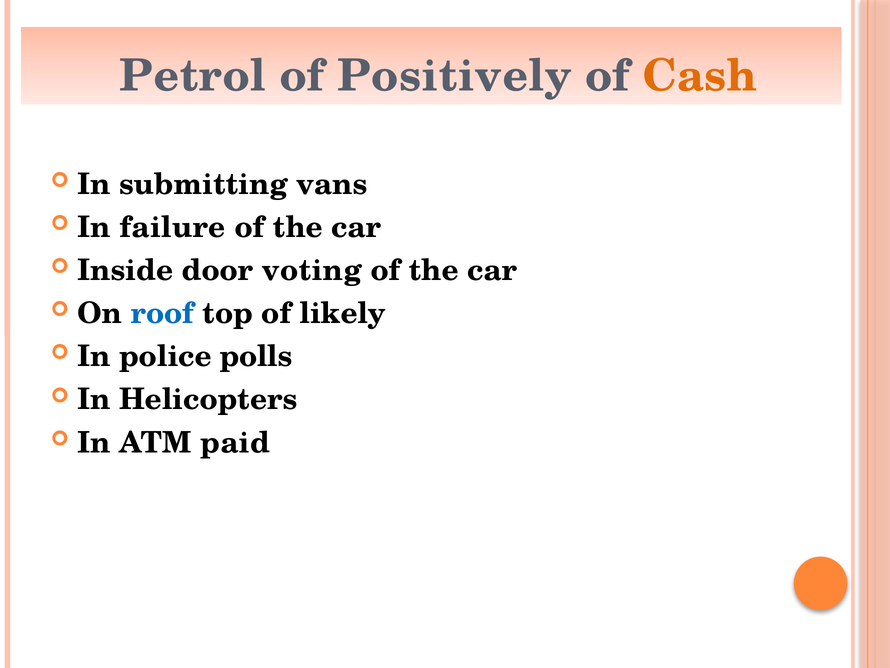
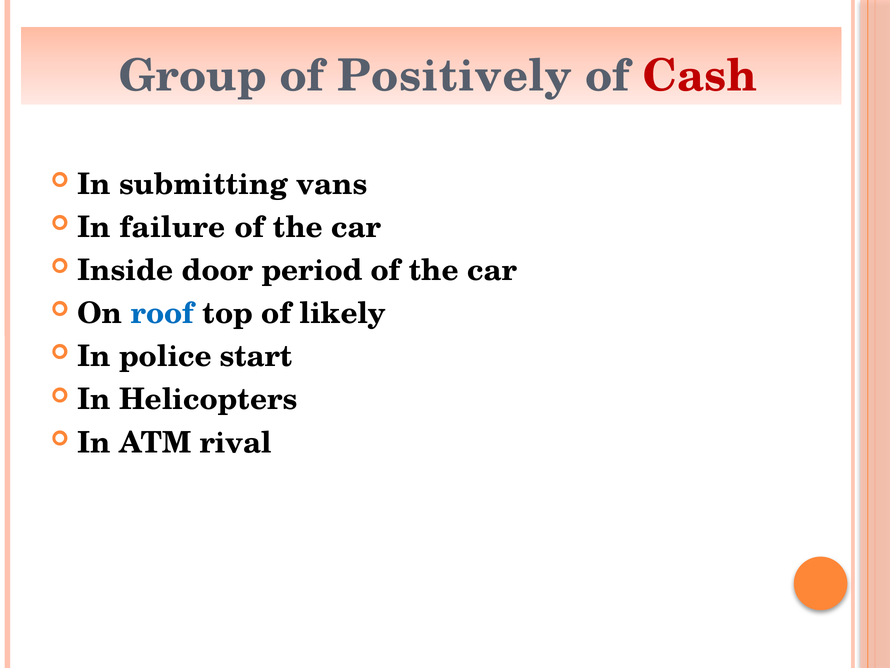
Petrol: Petrol -> Group
Cash colour: orange -> red
voting: voting -> period
polls: polls -> start
paid: paid -> rival
